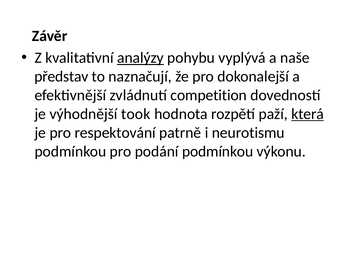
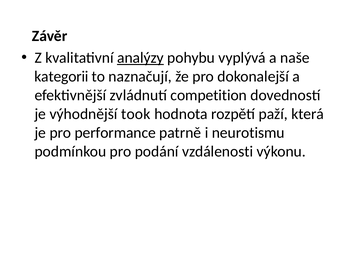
představ: představ -> kategorii
která underline: present -> none
respektování: respektování -> performance
podání podmínkou: podmínkou -> vzdálenosti
